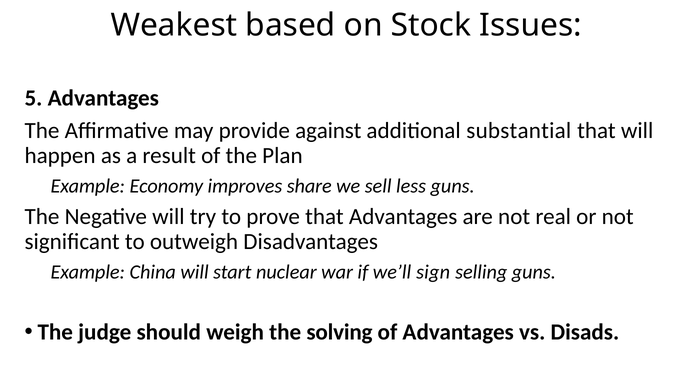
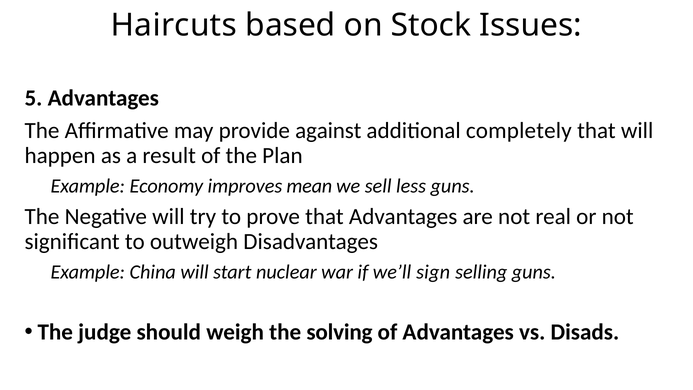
Weakest: Weakest -> Haircuts
substantial: substantial -> completely
share: share -> mean
